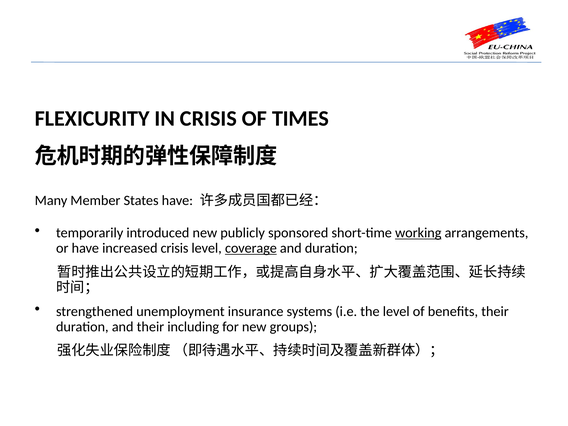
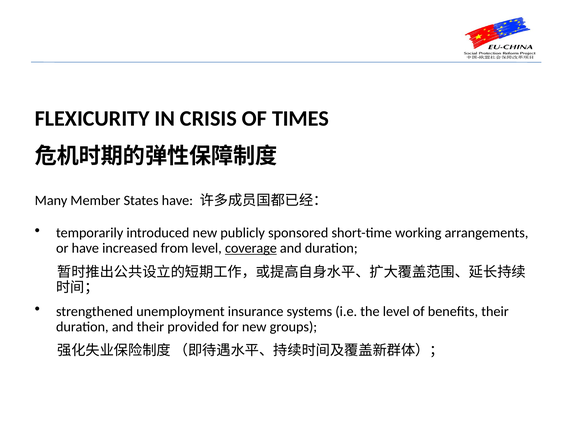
working underline: present -> none
increased crisis: crisis -> from
including: including -> provided
